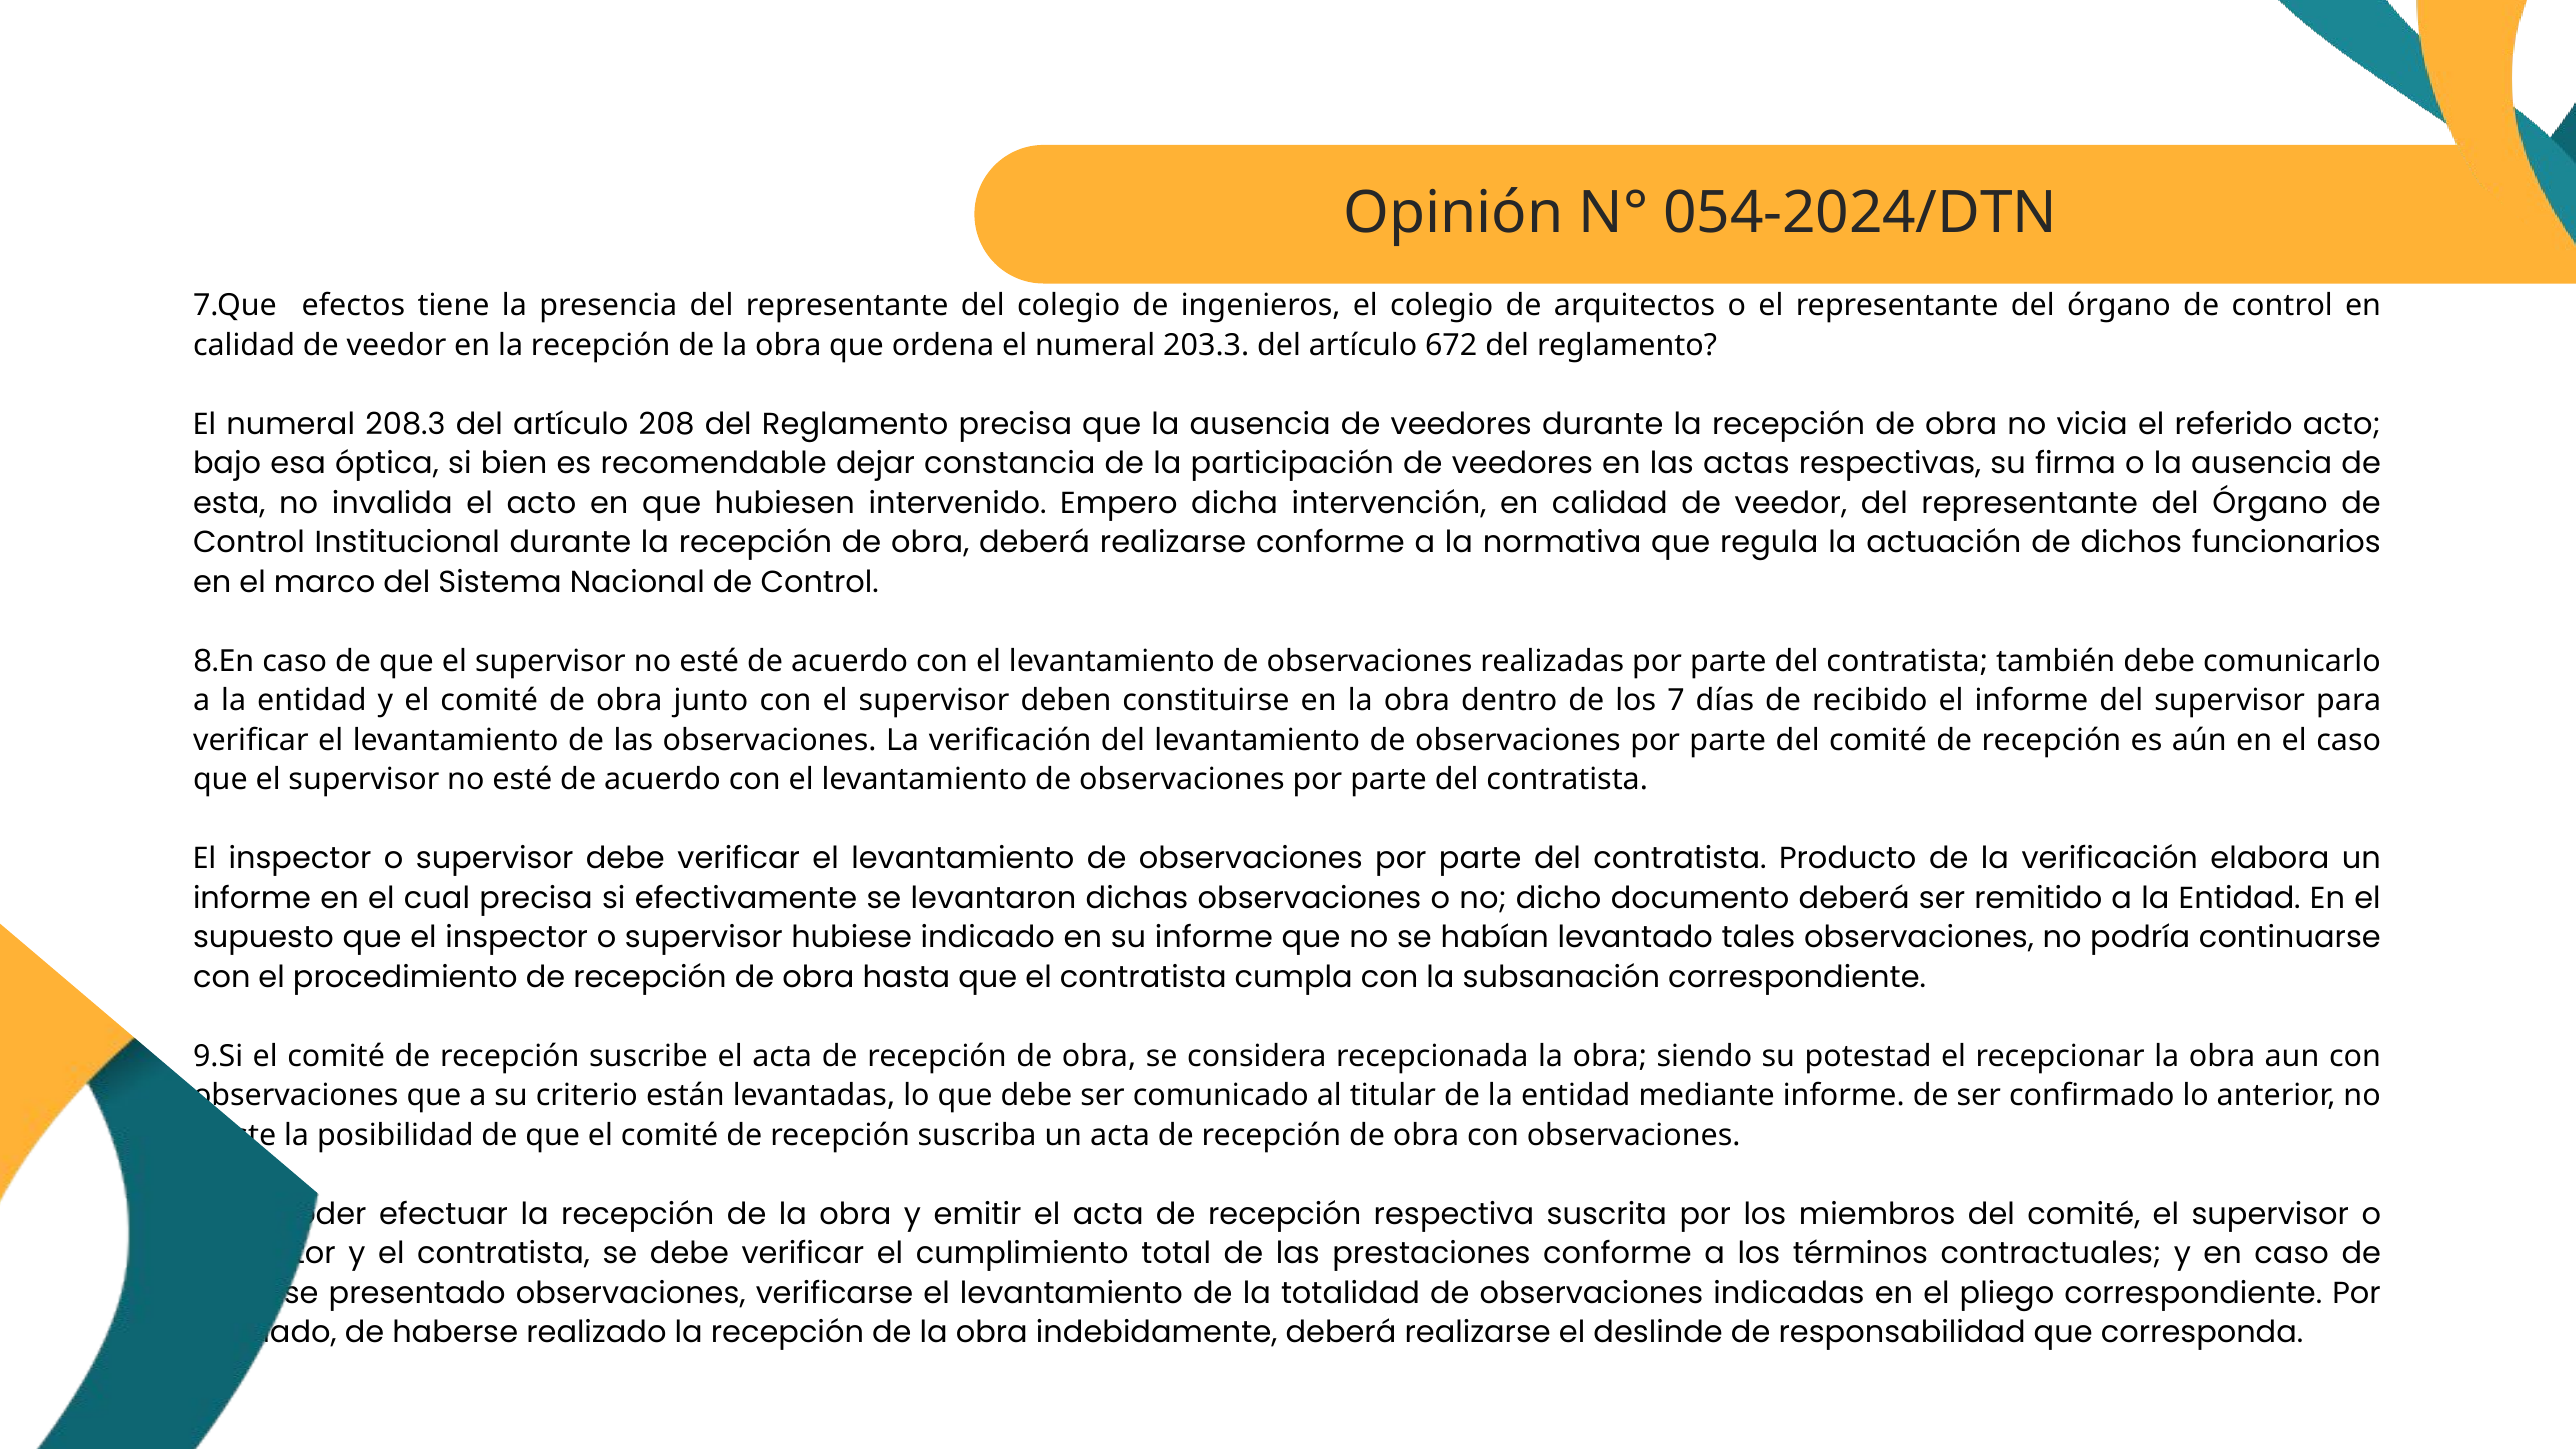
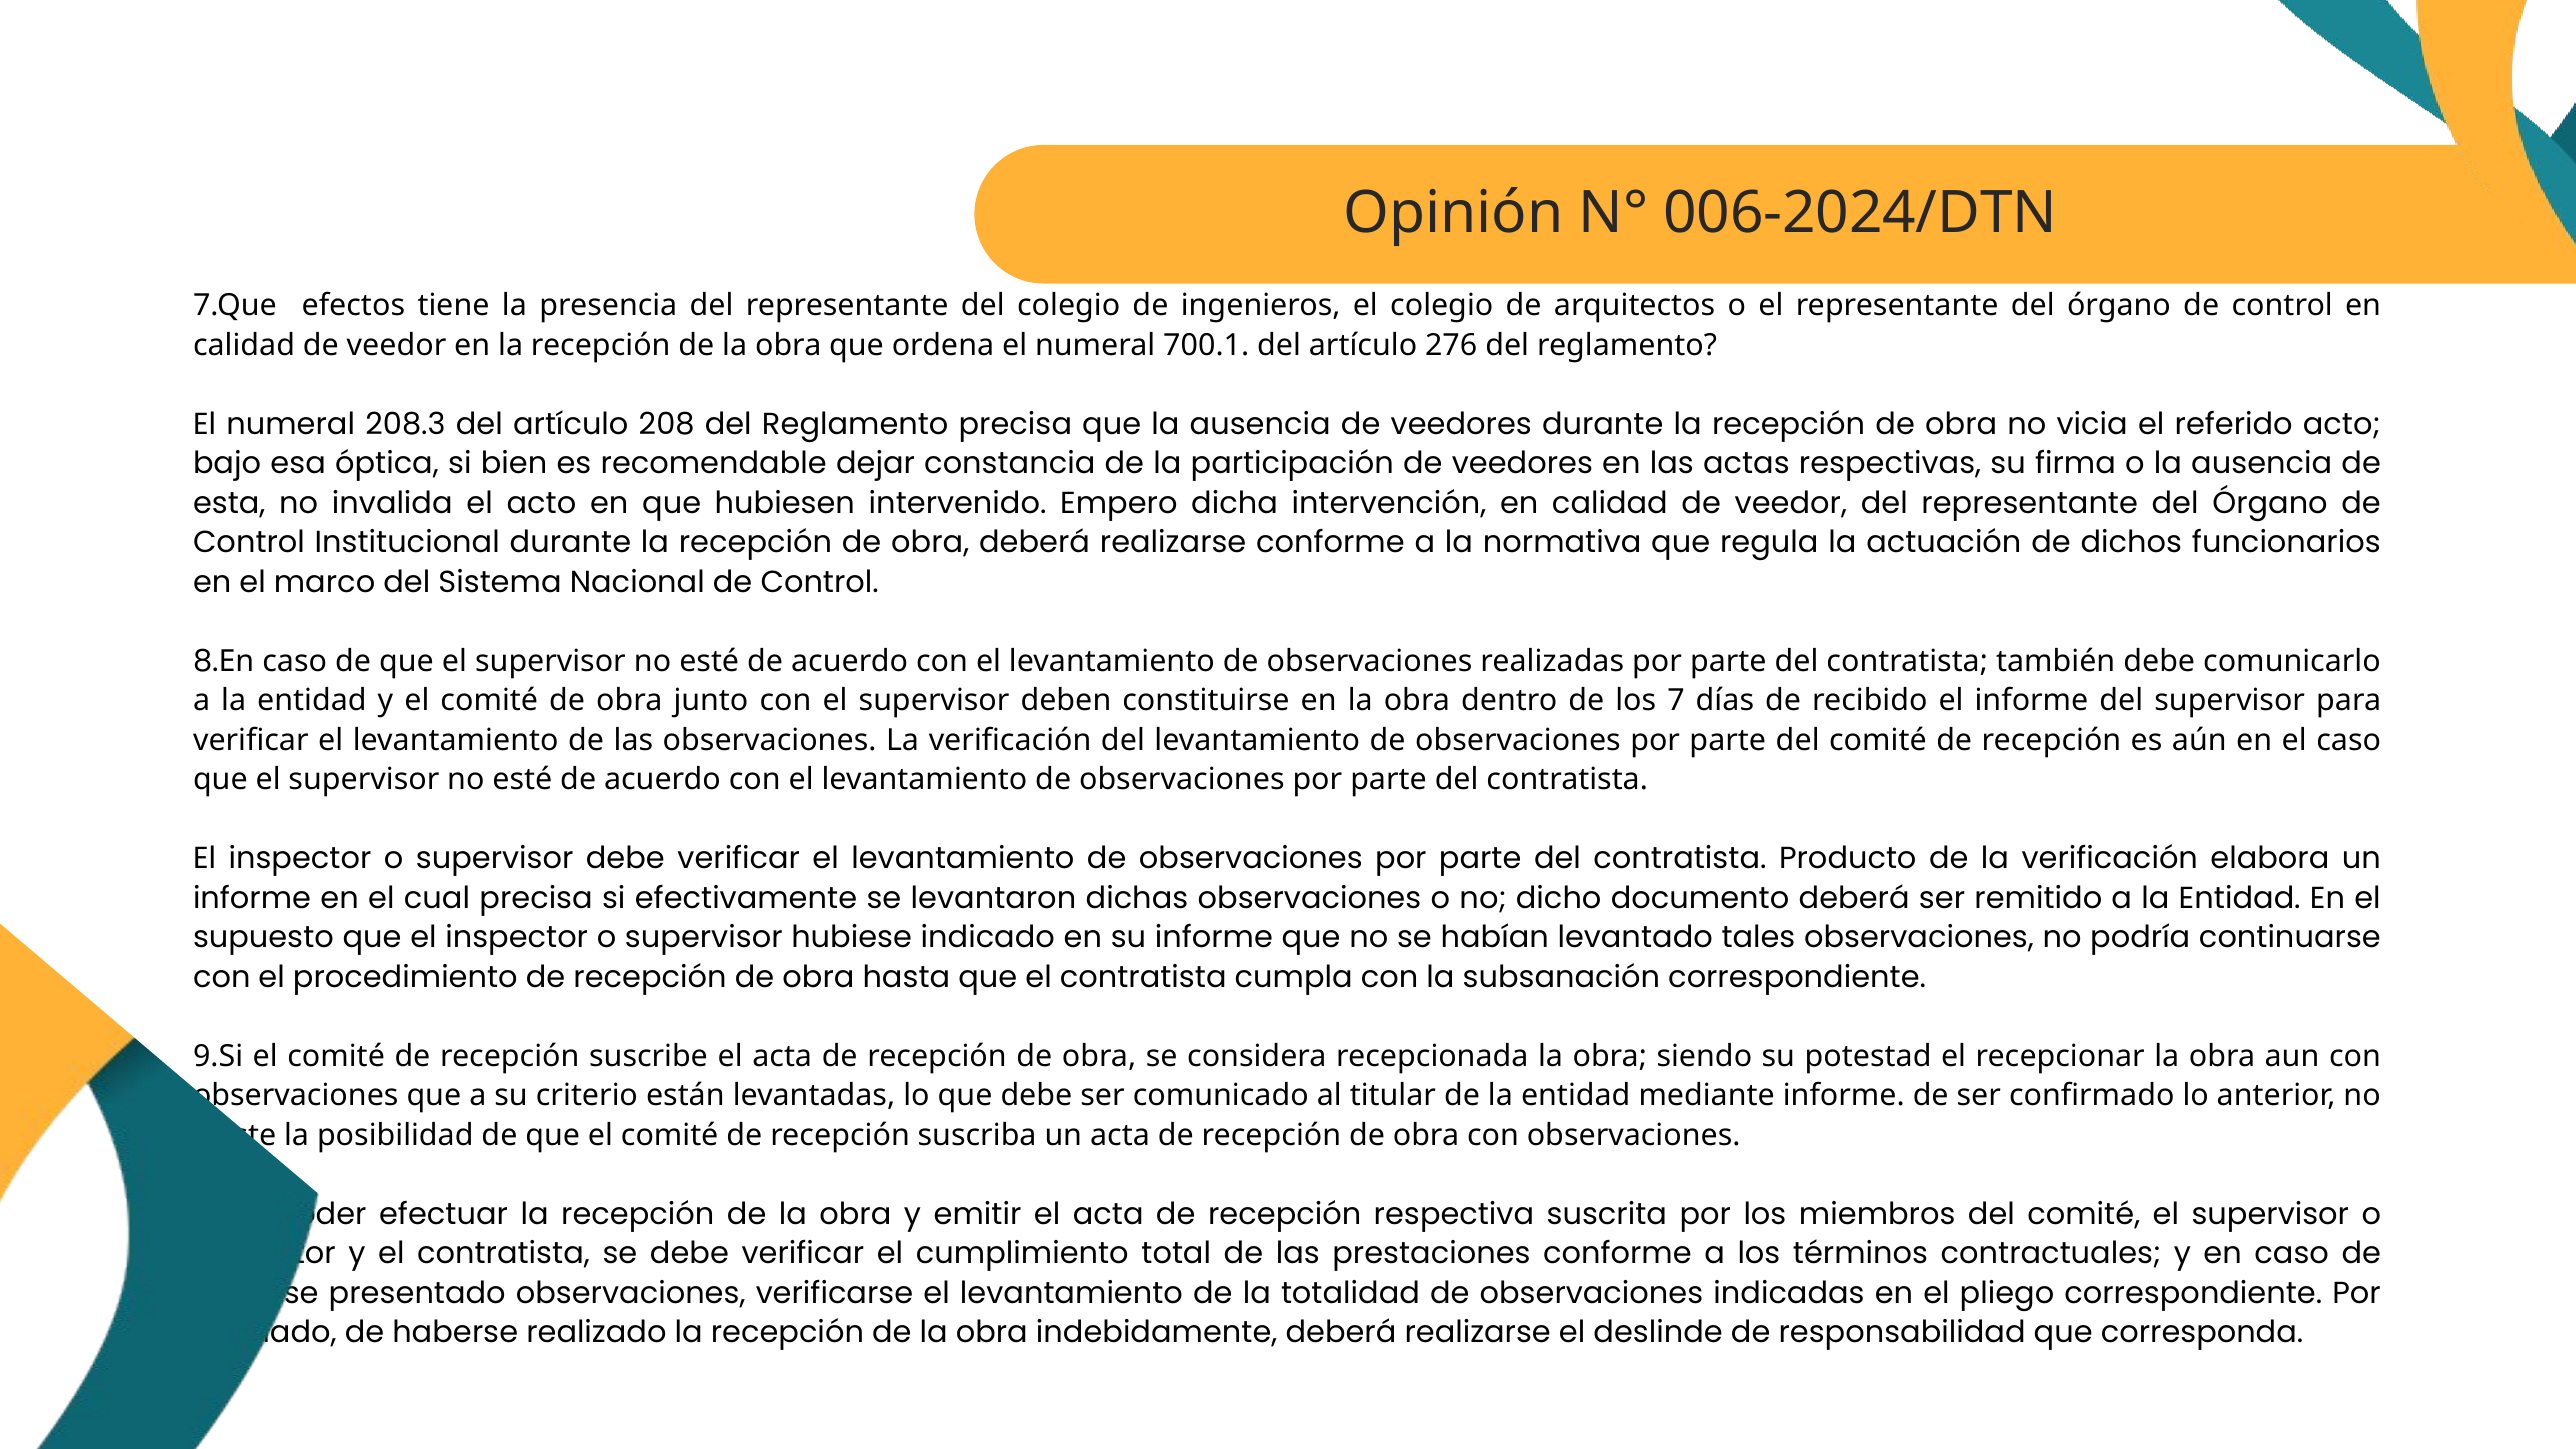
054-2024/DTN: 054-2024/DTN -> 006-2024/DTN
203.3: 203.3 -> 700.1
672: 672 -> 276
